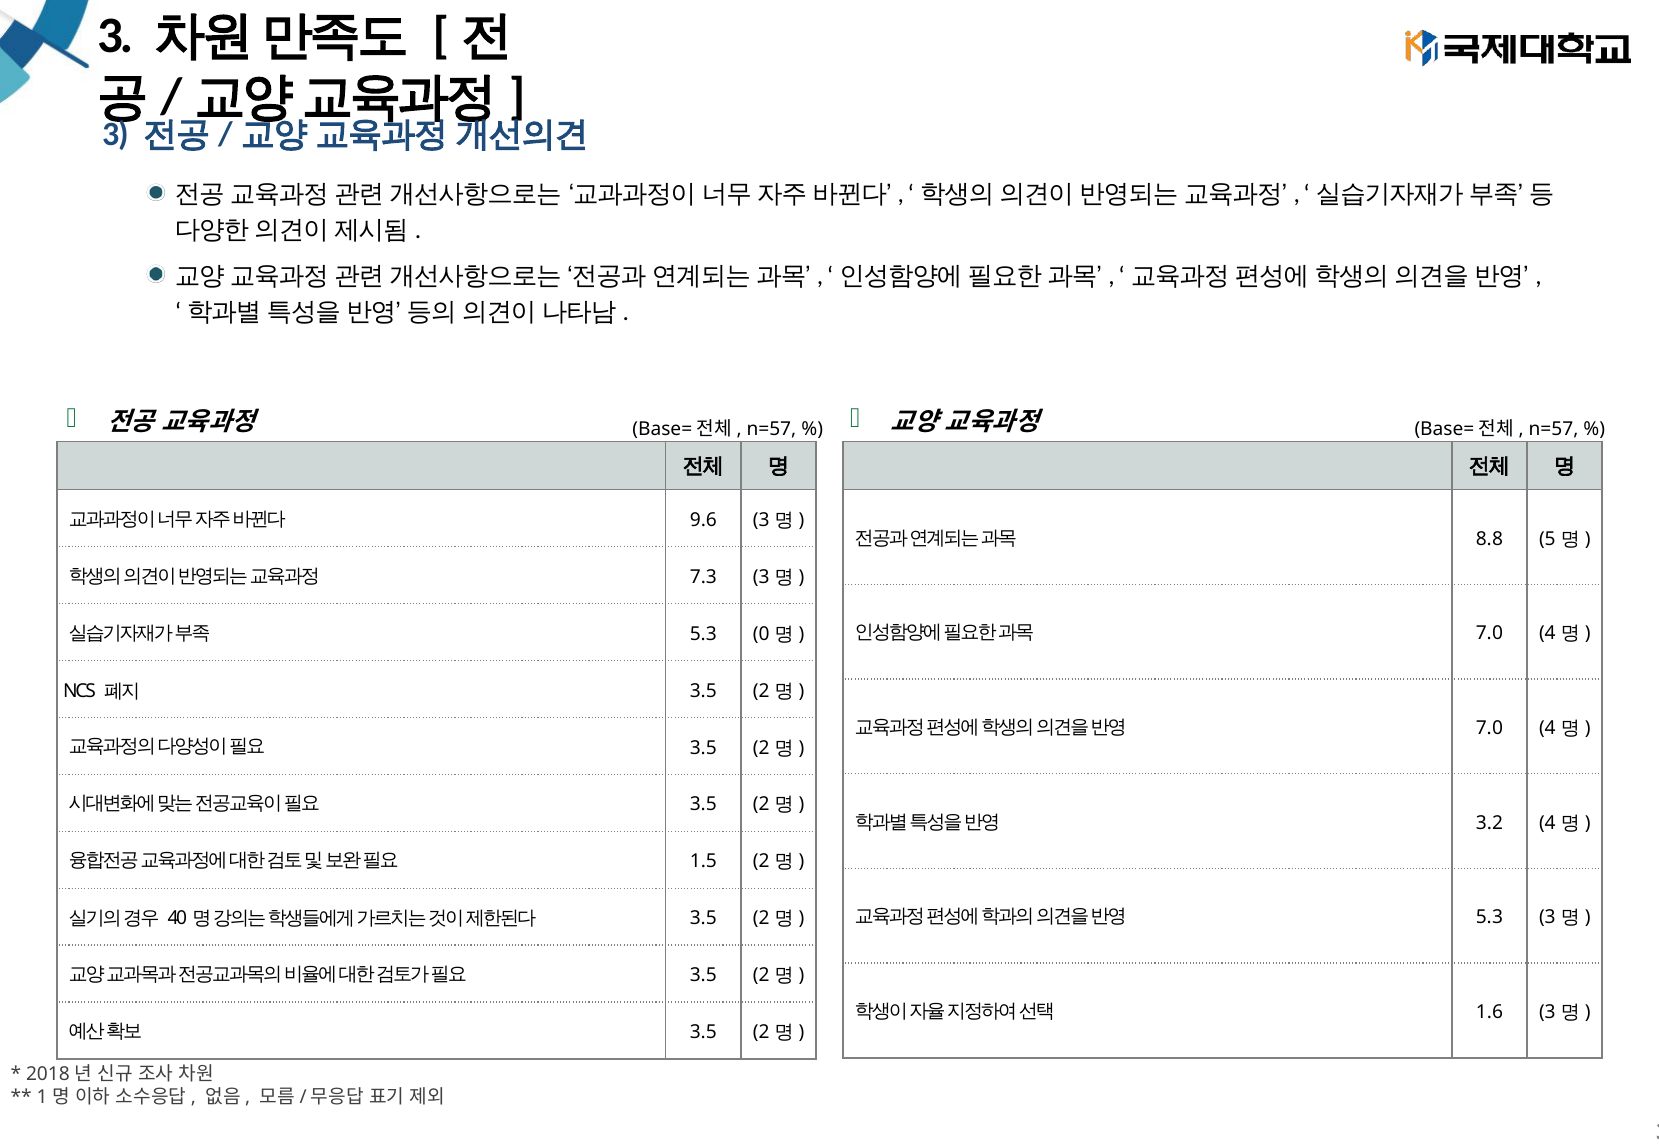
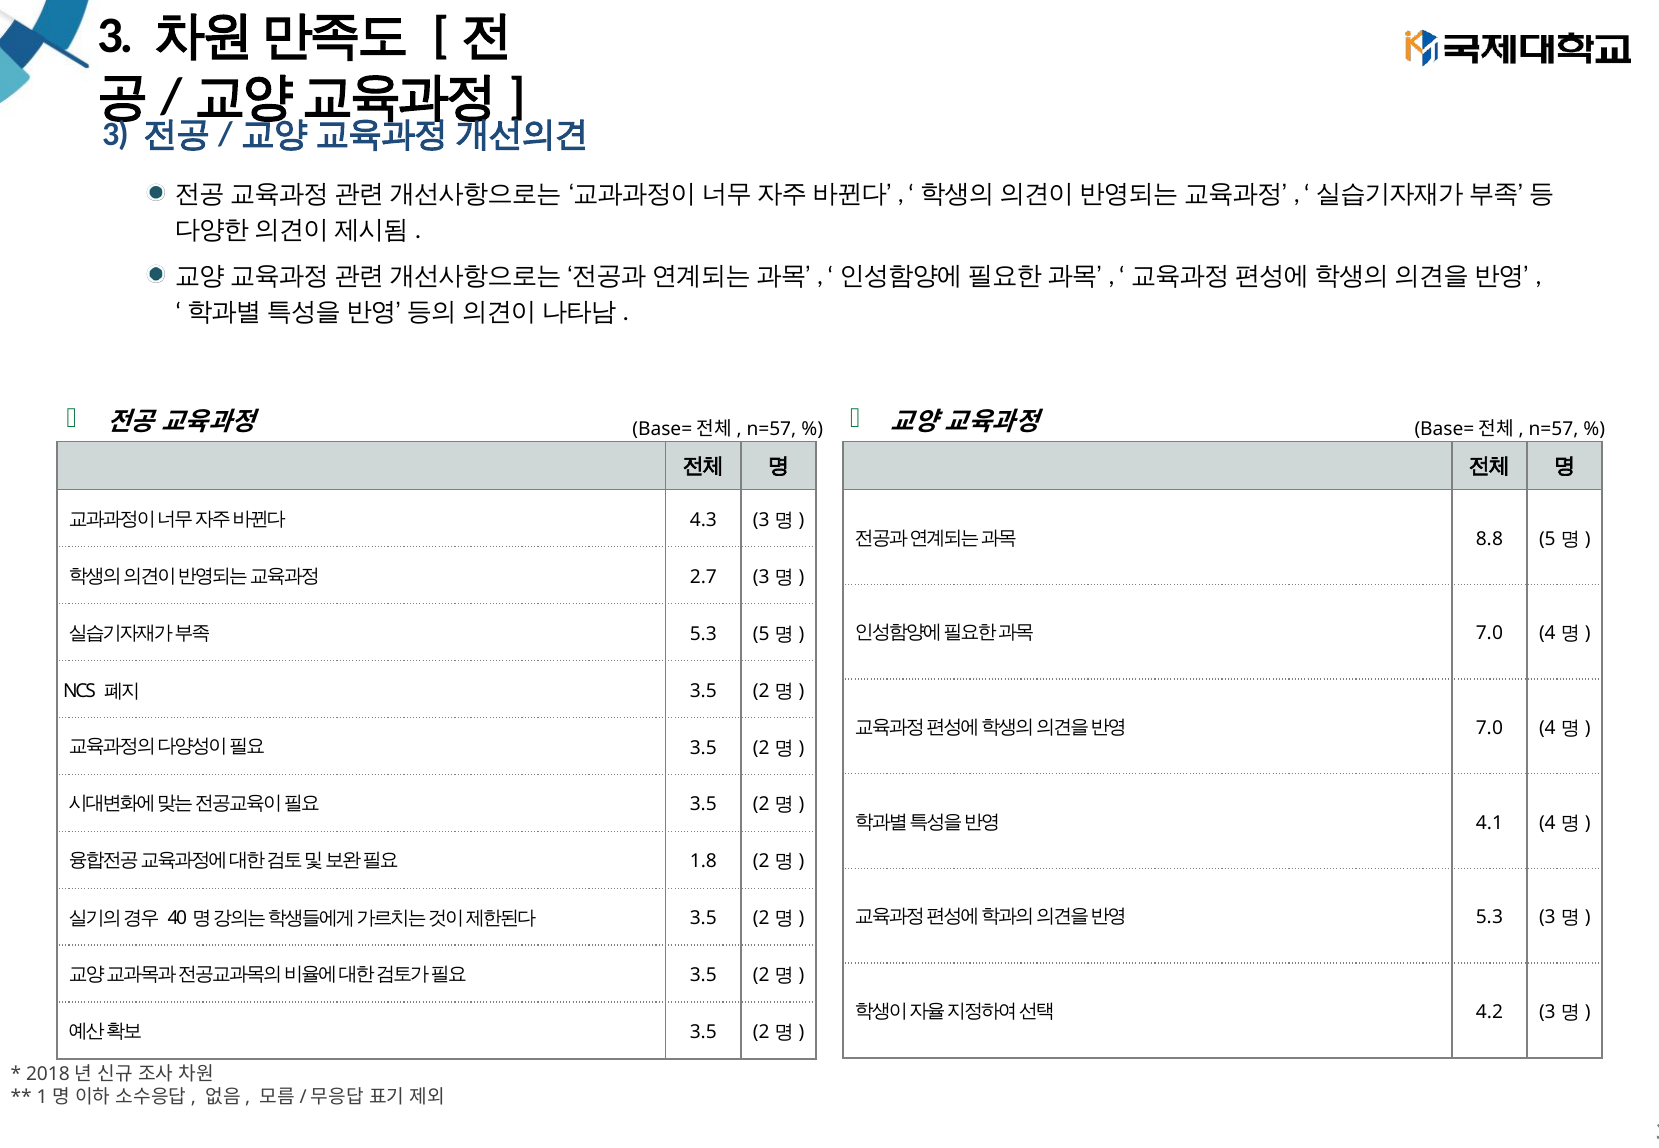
9.6: 9.6 -> 4.3
7.3: 7.3 -> 2.7
5.3 0: 0 -> 5
3.2: 3.2 -> 4.1
1.5: 1.5 -> 1.8
1.6: 1.6 -> 4.2
